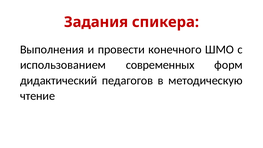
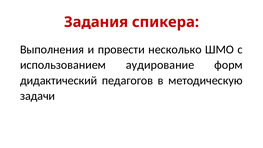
конечного: конечного -> несколько
современных: современных -> аудирование
чтение: чтение -> задачи
